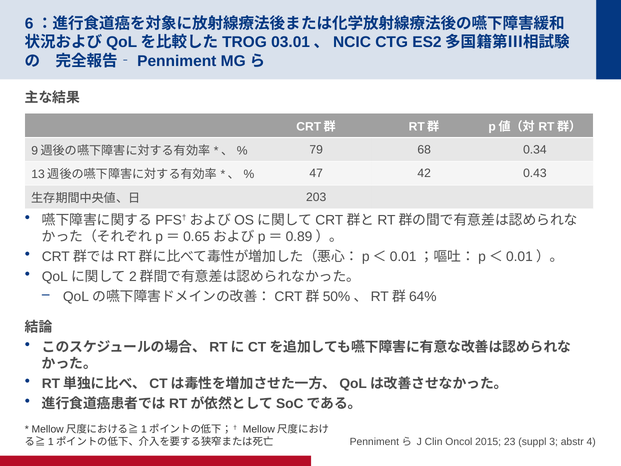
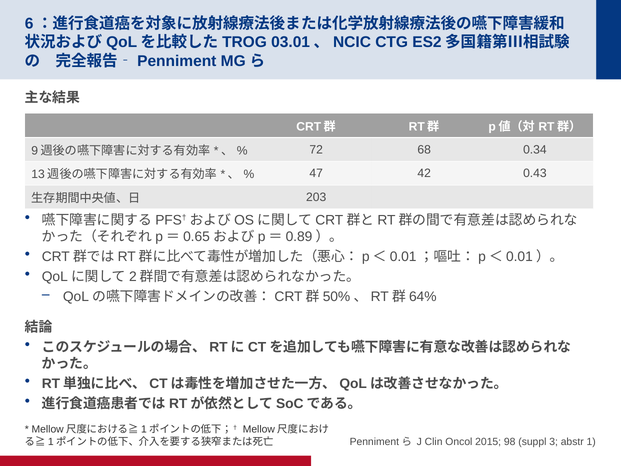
79: 79 -> 72
23: 23 -> 98
4: 4 -> 1
